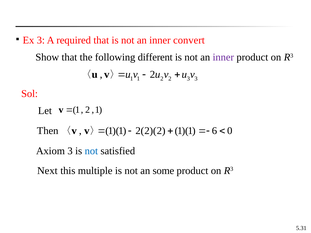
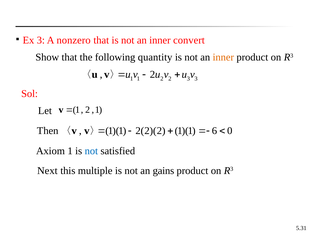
required: required -> nonzero
different: different -> quantity
inner at (223, 57) colour: purple -> orange
Axiom 3: 3 -> 1
some: some -> gains
